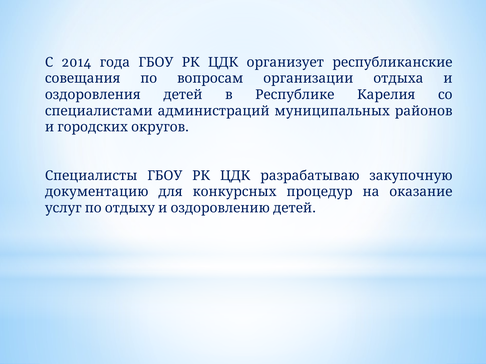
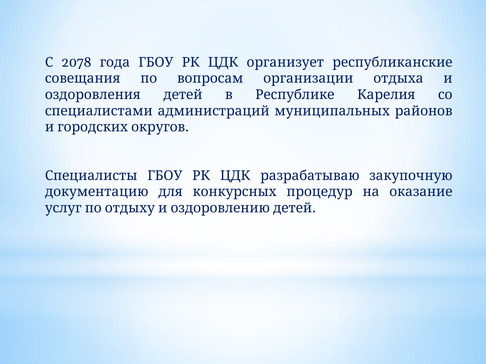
2014: 2014 -> 2078
